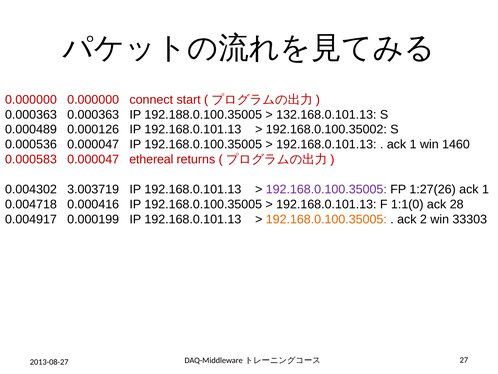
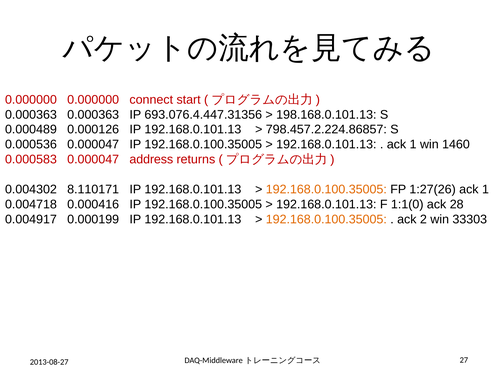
192.188.0.100.35005: 192.188.0.100.35005 -> 693.076.4.447.31356
132.168.0.101.13: 132.168.0.101.13 -> 198.168.0.101.13
192.168.0.100.35002: 192.168.0.100.35002 -> 798.457.2.224.86857
ethereal: ethereal -> address
3.003719: 3.003719 -> 8.110171
192.168.0.100.35005 at (326, 189) colour: purple -> orange
